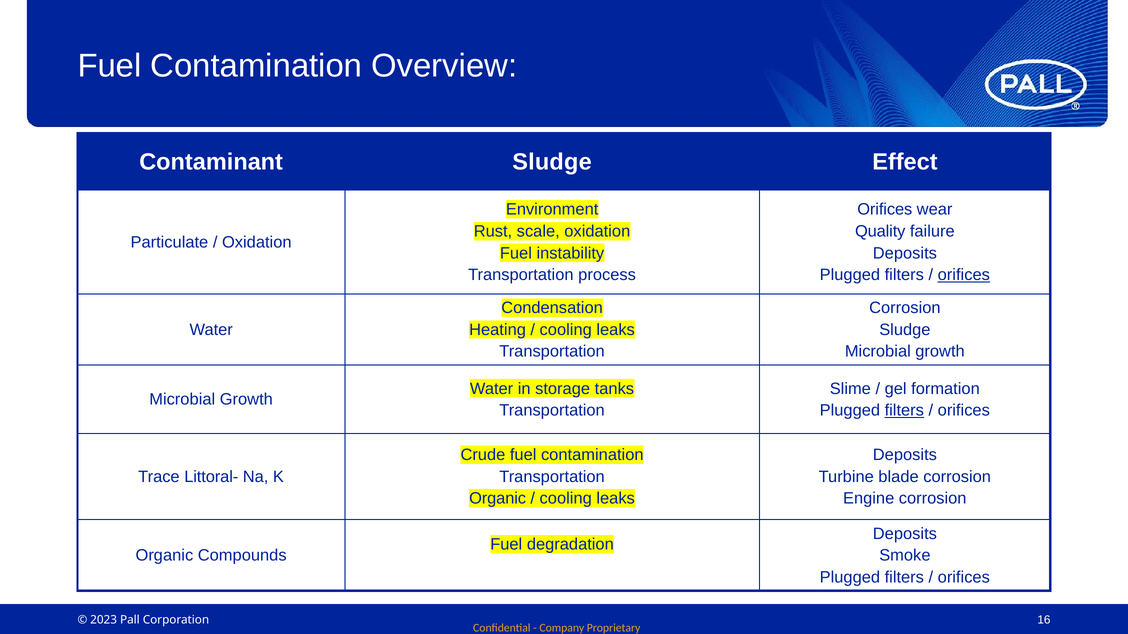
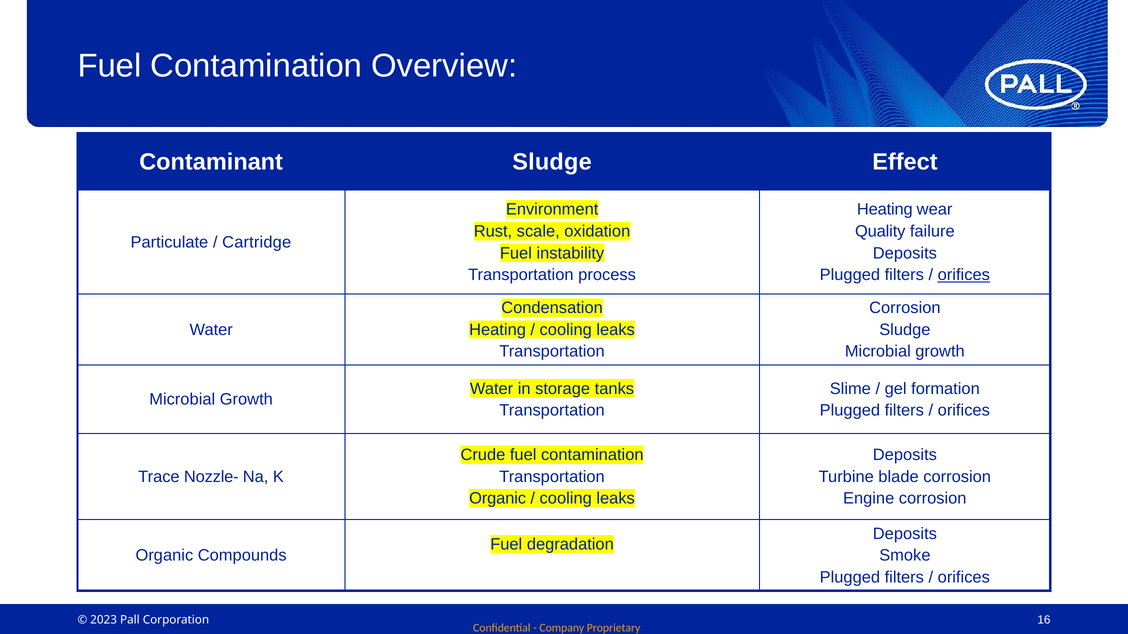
Orifices at (885, 210): Orifices -> Heating
Oxidation at (257, 242): Oxidation -> Cartridge
filters at (904, 411) underline: present -> none
Littoral-: Littoral- -> Nozzle-
